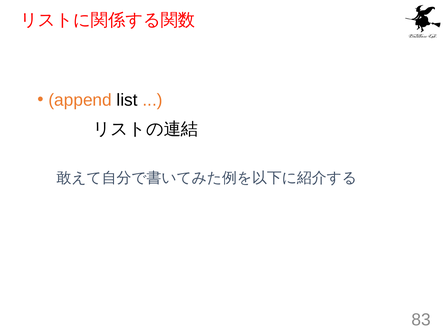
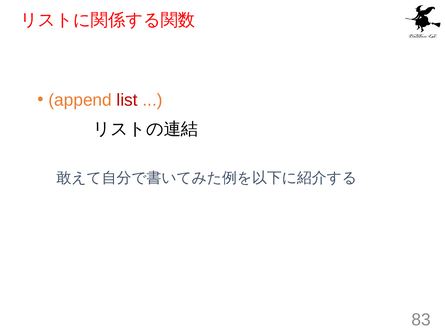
list colour: black -> red
